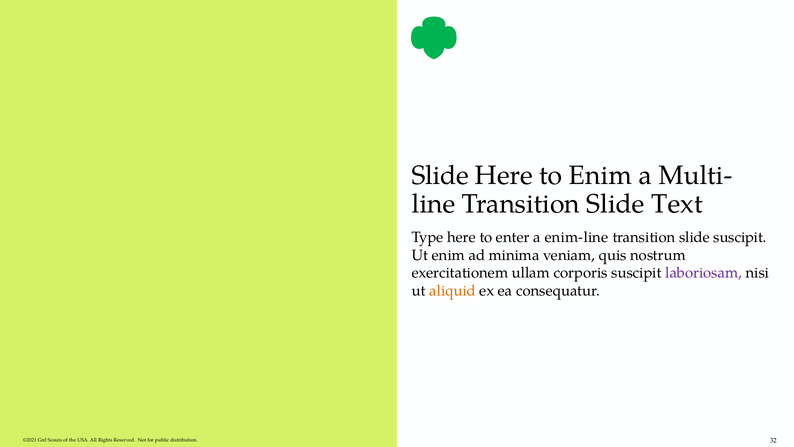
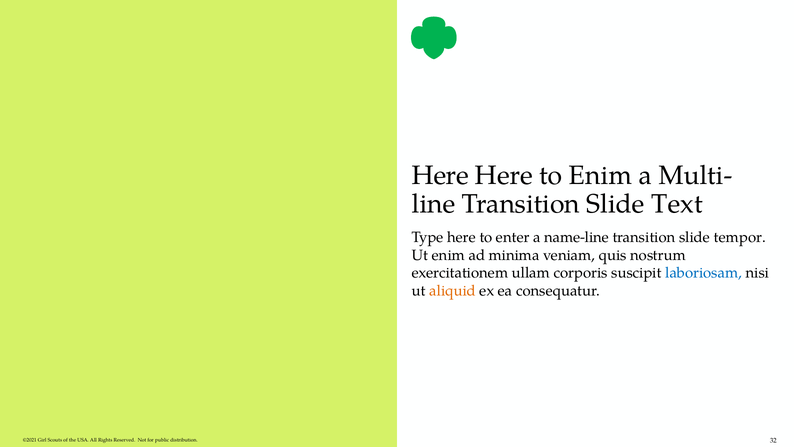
Slide at (440, 175): Slide -> Here
enim-line: enim-line -> name-line
slide suscipit: suscipit -> tempor
laboriosam colour: purple -> blue
